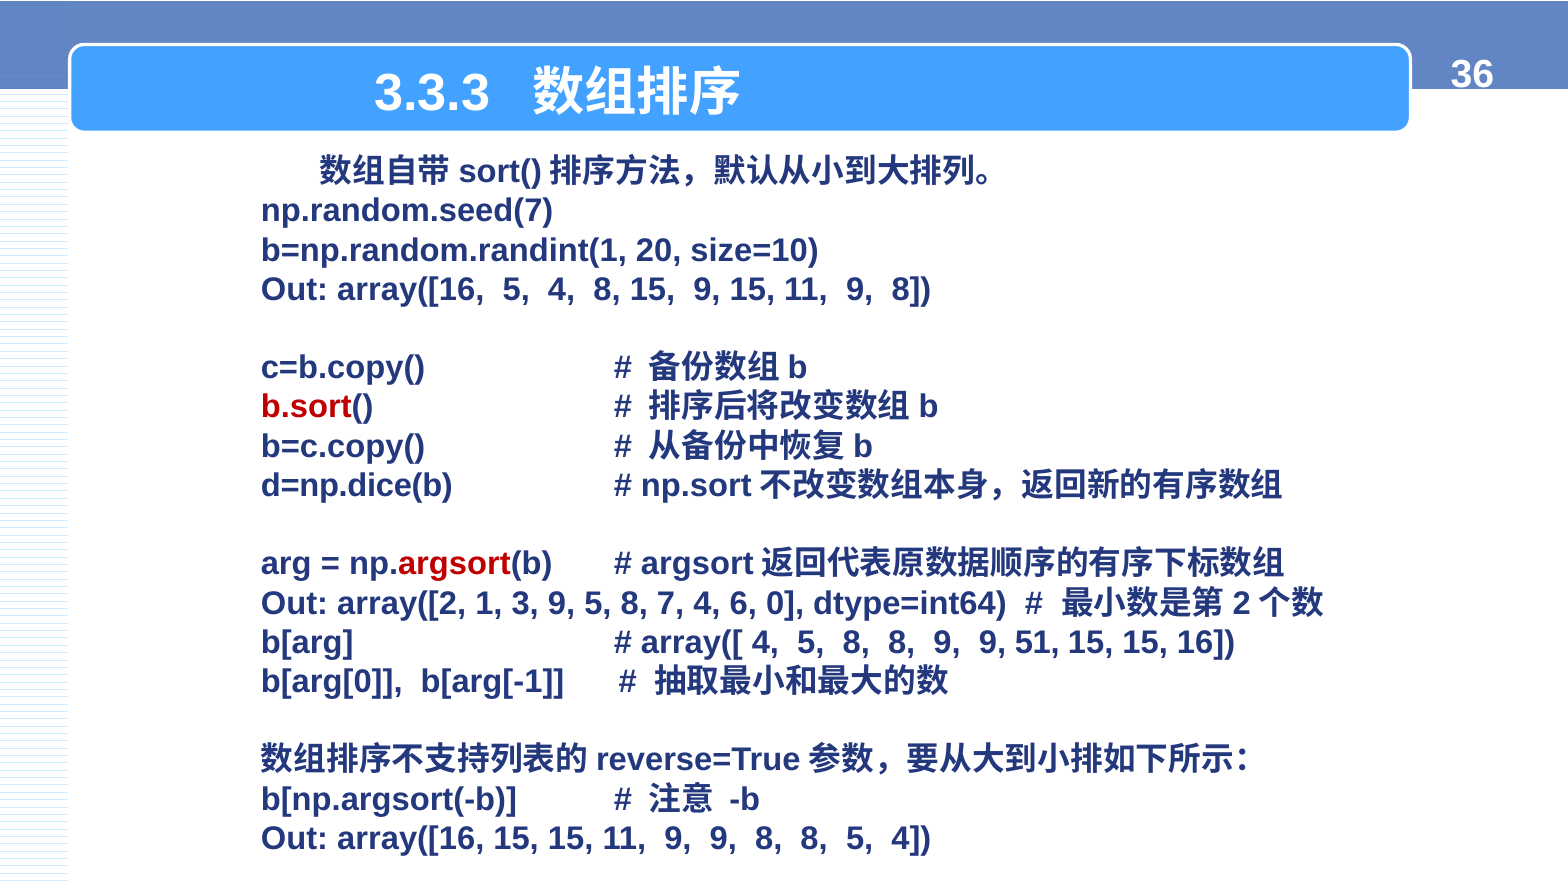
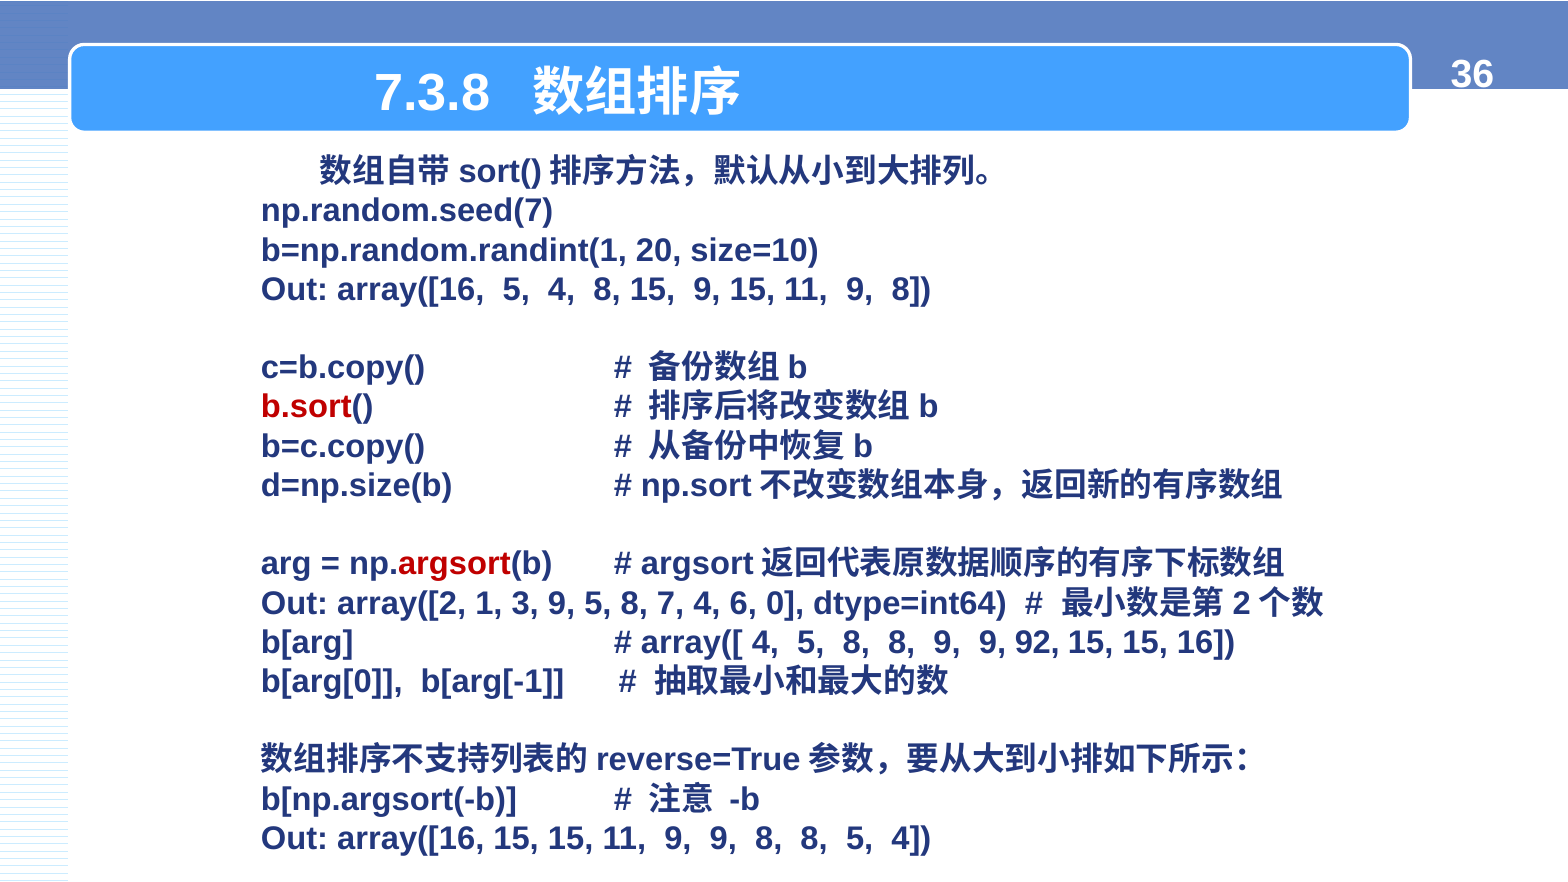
3.3.3: 3.3.3 -> 7.3.8
d=np.dice(b: d=np.dice(b -> d=np.size(b
51: 51 -> 92
